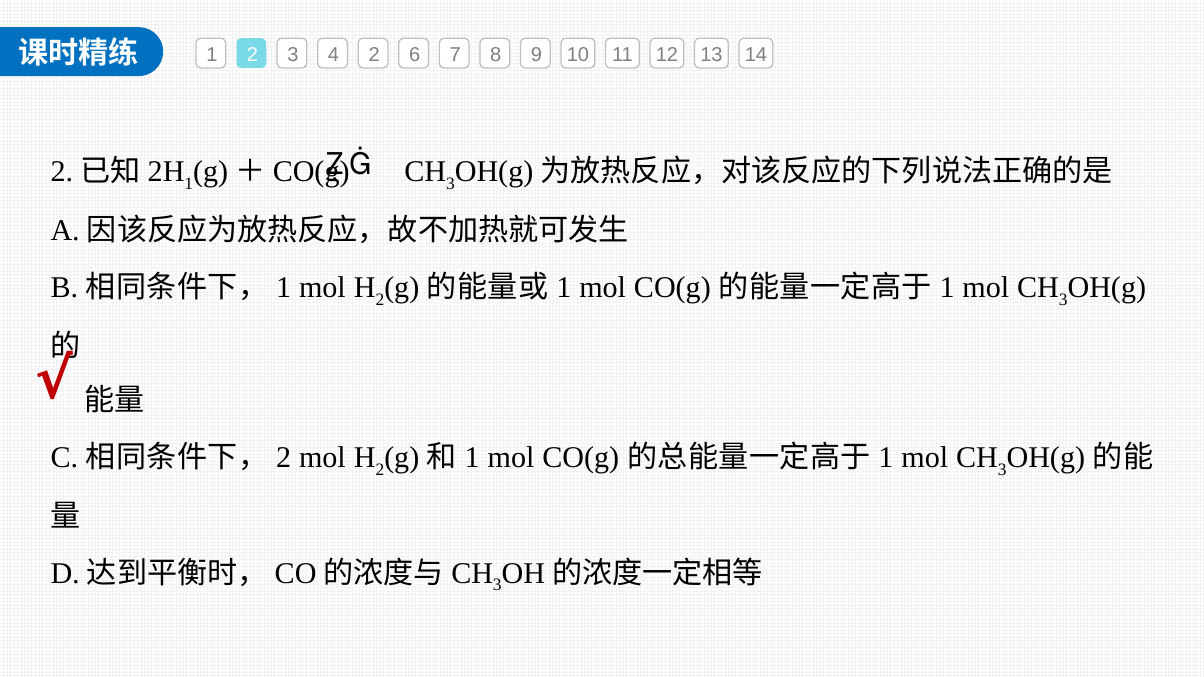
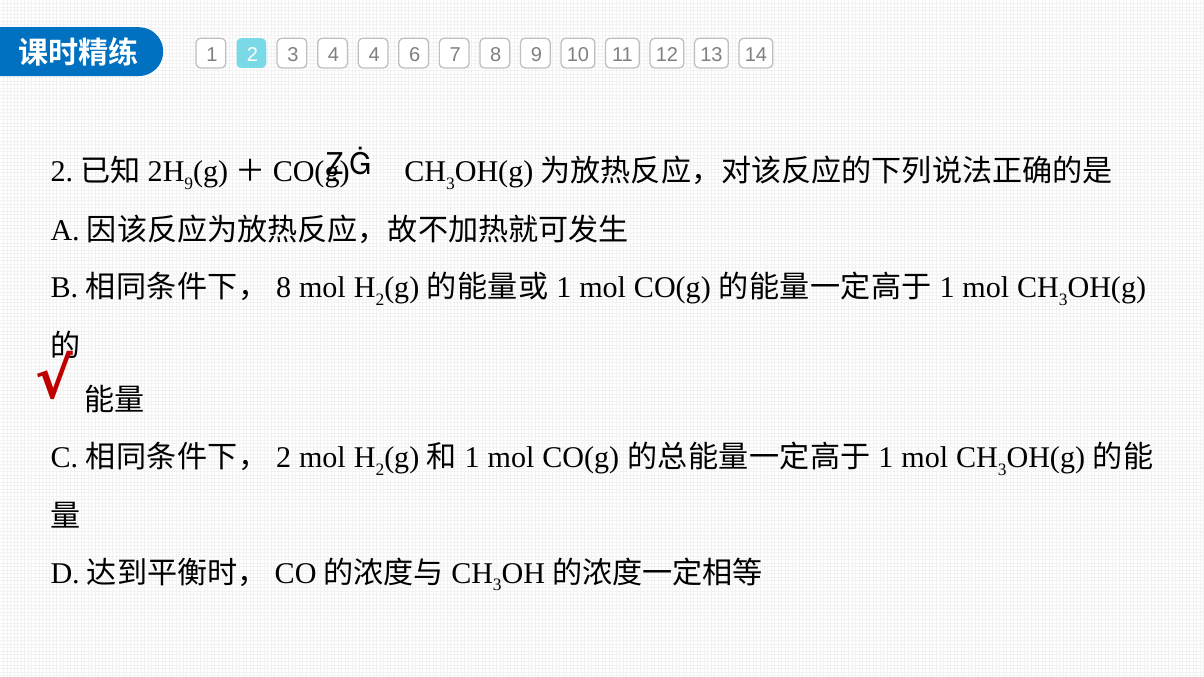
4 2: 2 -> 4
1 at (189, 184): 1 -> 9
1 at (284, 288): 1 -> 8
